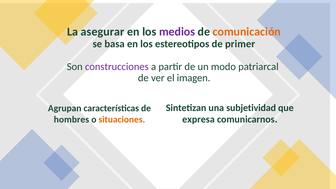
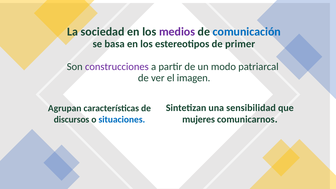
asegurar: asegurar -> sociedad
comunicación colour: orange -> blue
subjetividad: subjetividad -> sensibilidad
expresa: expresa -> mujeres
hombres: hombres -> discursos
situaciones colour: orange -> blue
